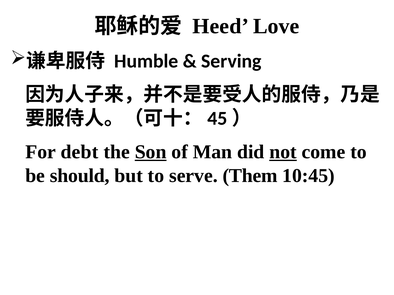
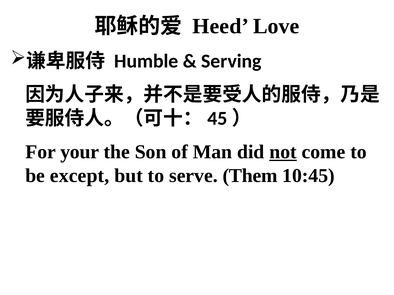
debt: debt -> your
Son underline: present -> none
should: should -> except
